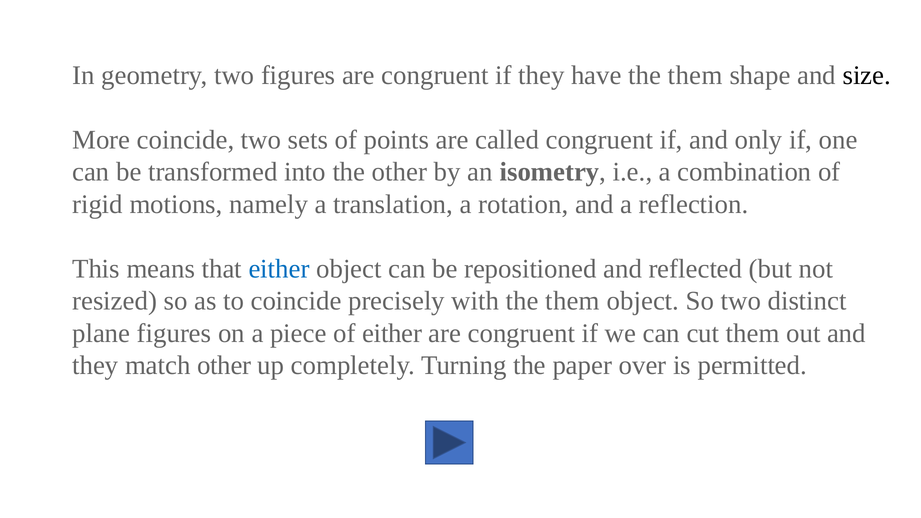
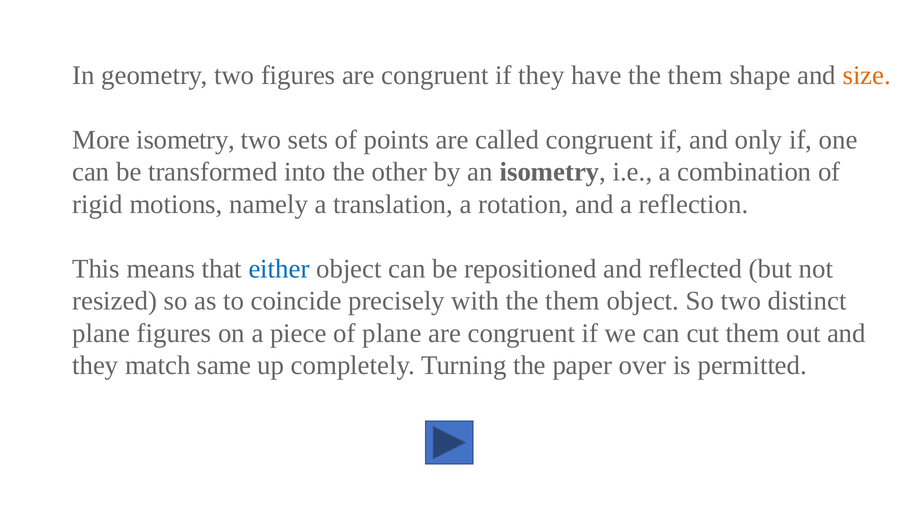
size colour: black -> orange
More coincide: coincide -> isometry
of either: either -> plane
match other: other -> same
